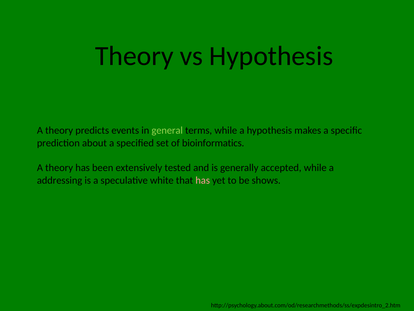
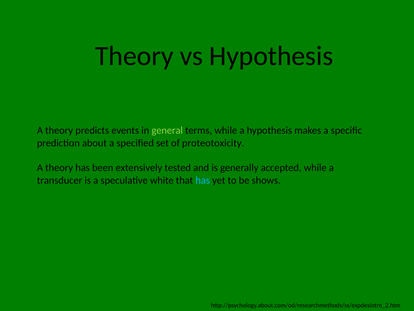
bioinformatics: bioinformatics -> proteotoxicity
addressing: addressing -> transducer
has at (203, 180) colour: pink -> light blue
